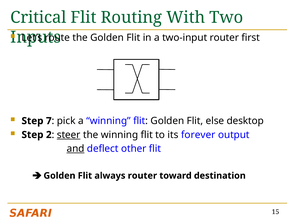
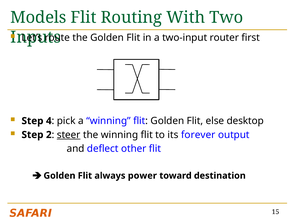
Critical: Critical -> Models
7: 7 -> 4
and underline: present -> none
always router: router -> power
